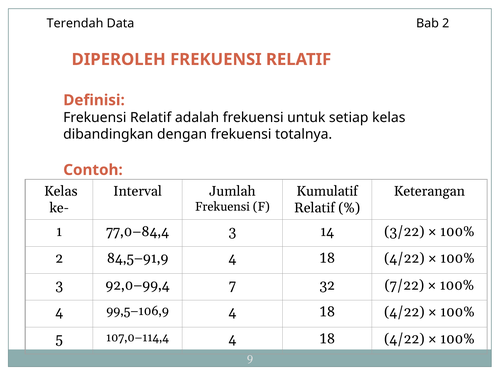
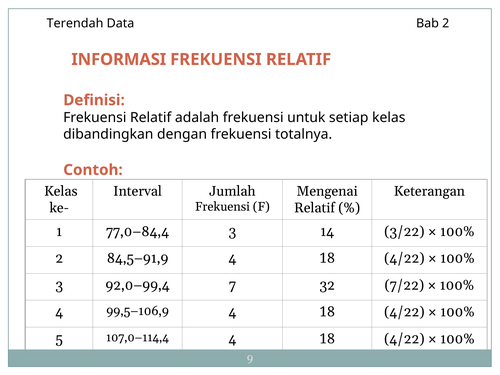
DIPEROLEH: DIPEROLEH -> INFORMASI
Kumulatif: Kumulatif -> Mengenai
